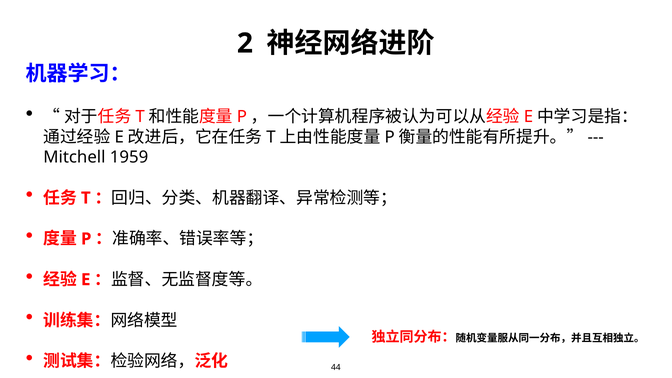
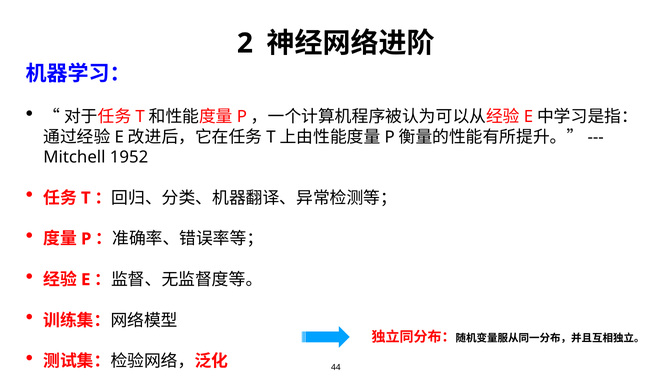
1959: 1959 -> 1952
